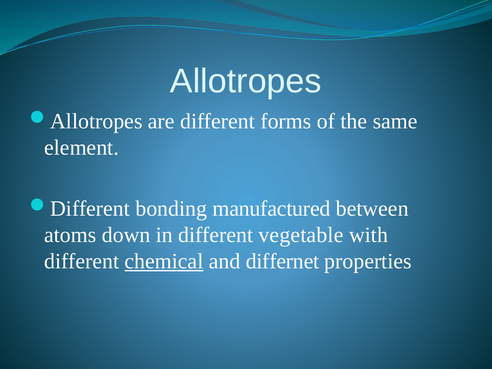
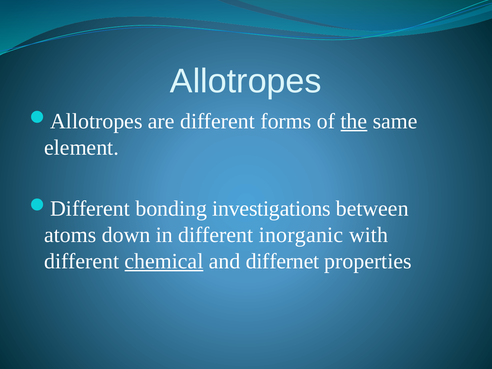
the underline: none -> present
manufactured: manufactured -> investigations
vegetable: vegetable -> inorganic
